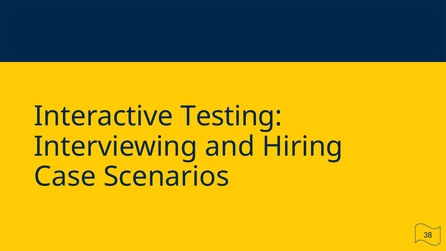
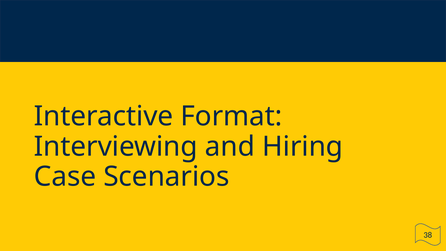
Testing: Testing -> Format
